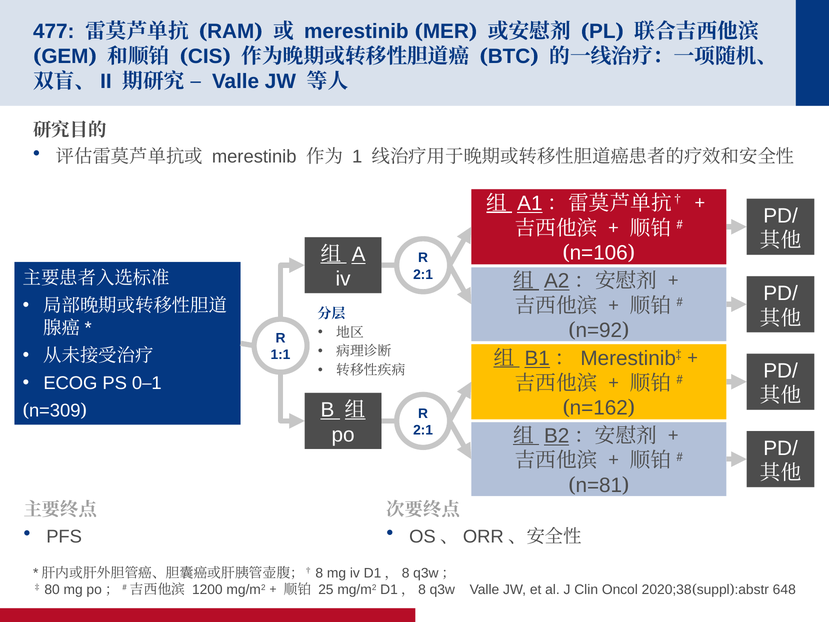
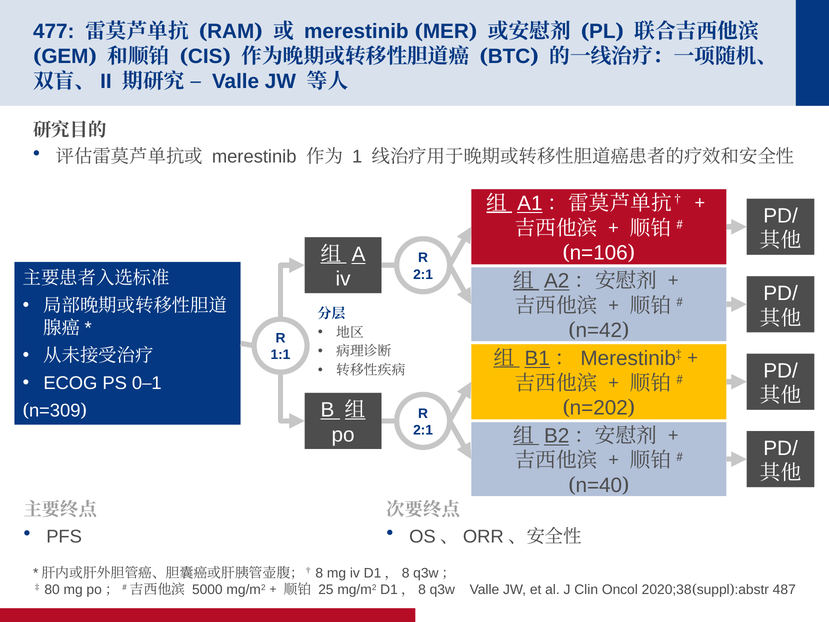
n=92: n=92 -> n=42
n=162: n=162 -> n=202
n=81: n=81 -> n=40
1200: 1200 -> 5000
648: 648 -> 487
